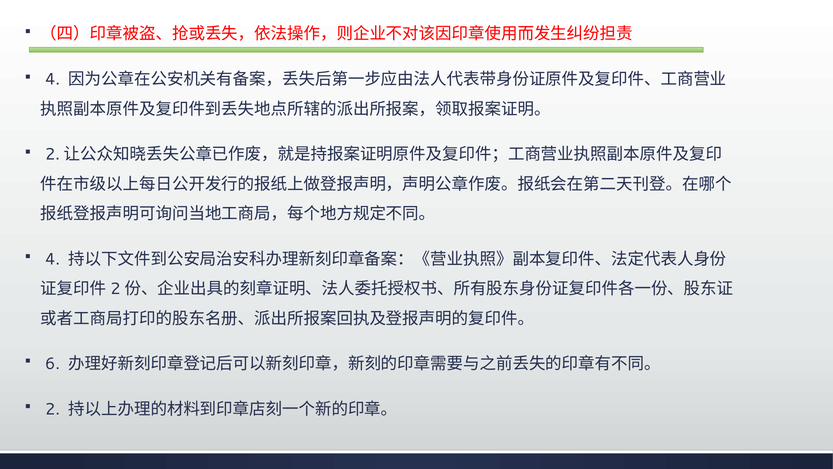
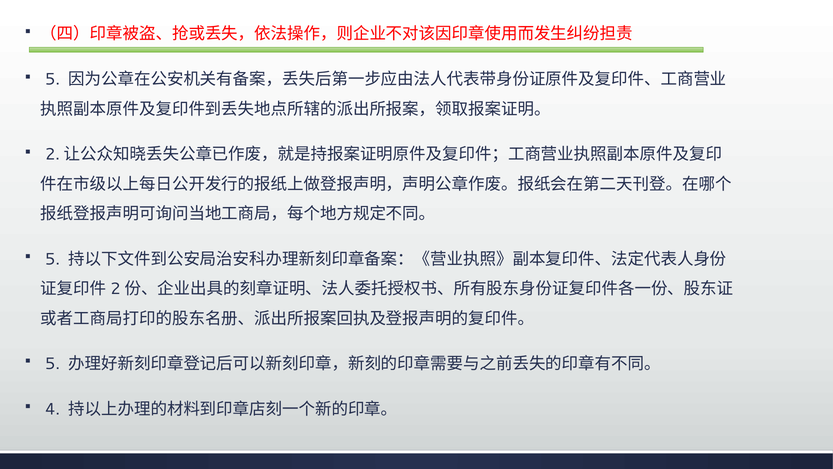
4 at (52, 79): 4 -> 5
4 at (52, 259): 4 -> 5
6 at (52, 364): 6 -> 5
2: 2 -> 4
